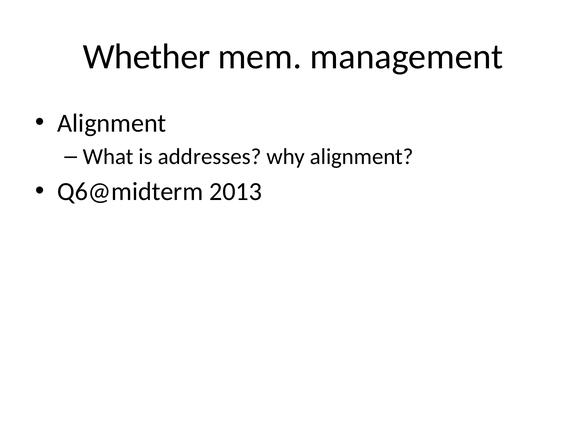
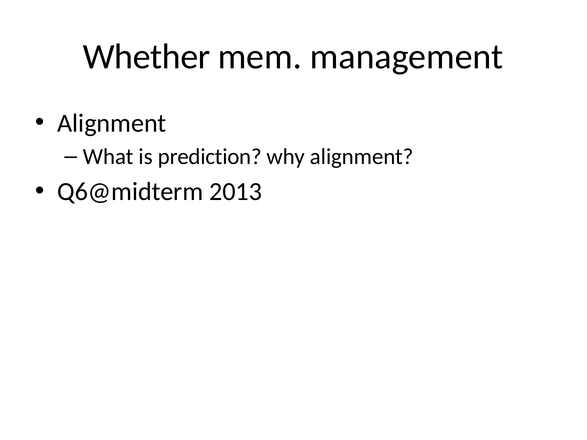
addresses: addresses -> prediction
